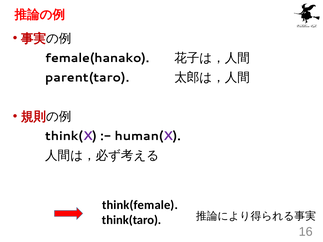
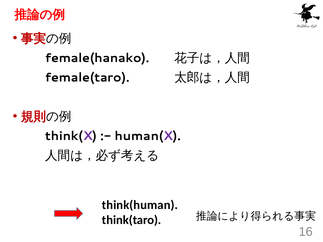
parent(taro: parent(taro -> female(taro
think(female: think(female -> think(human
